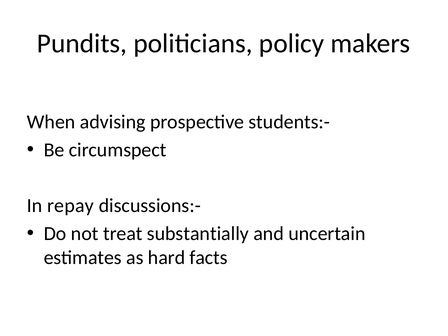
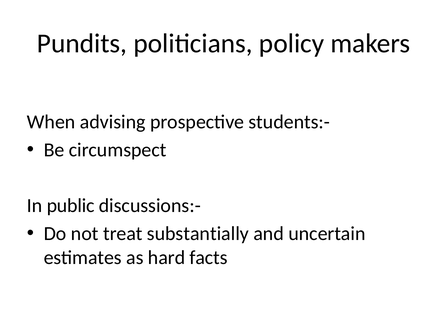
repay: repay -> public
